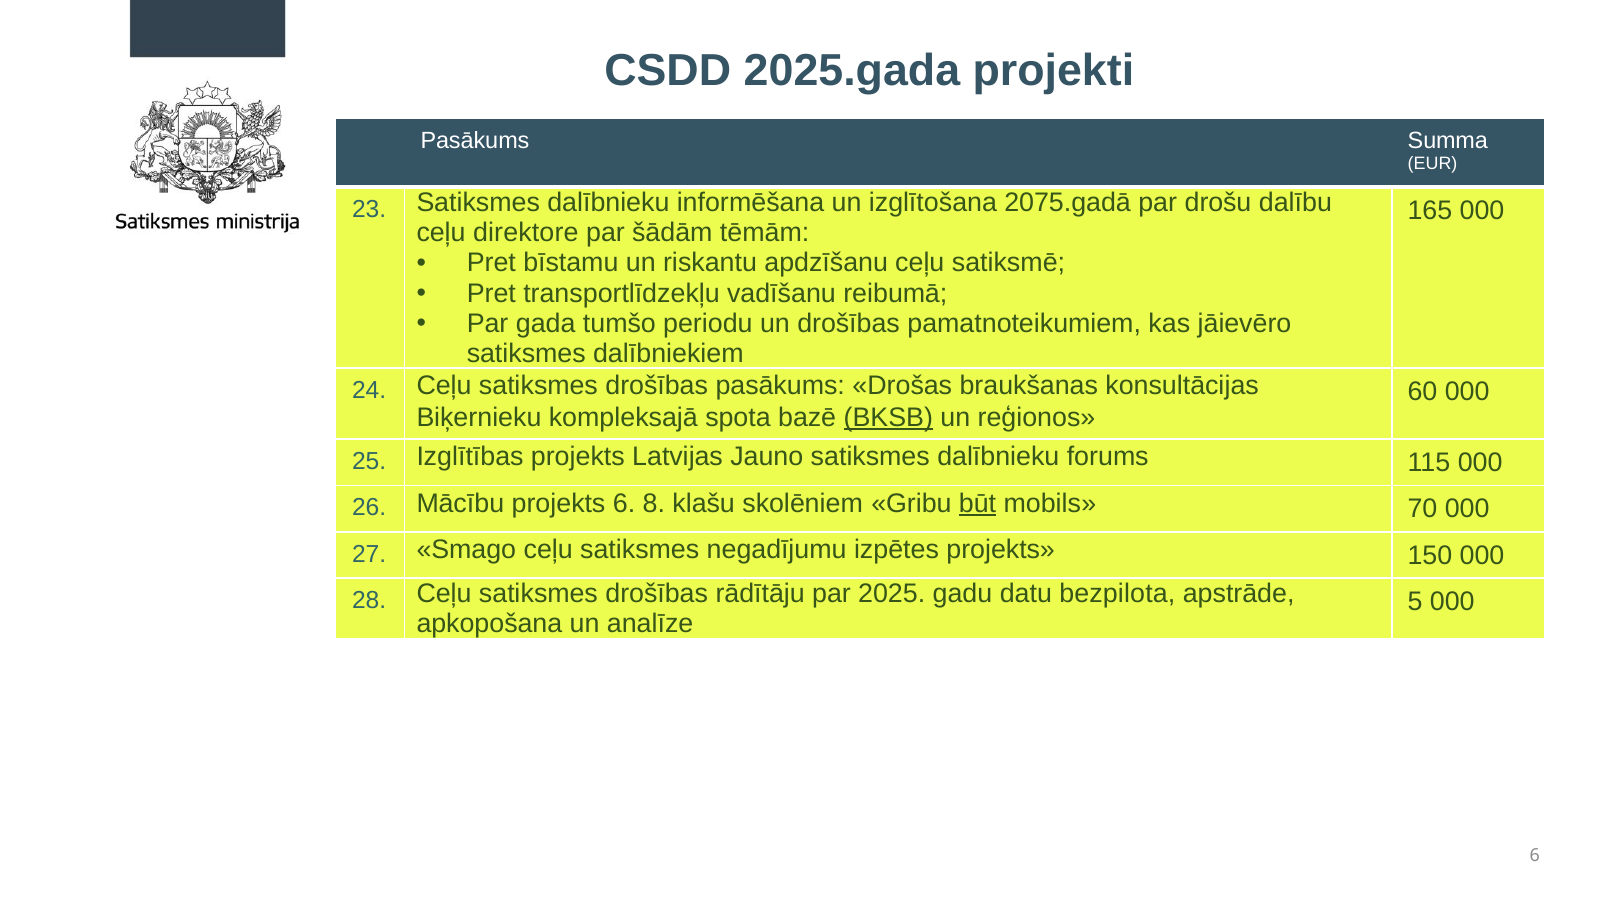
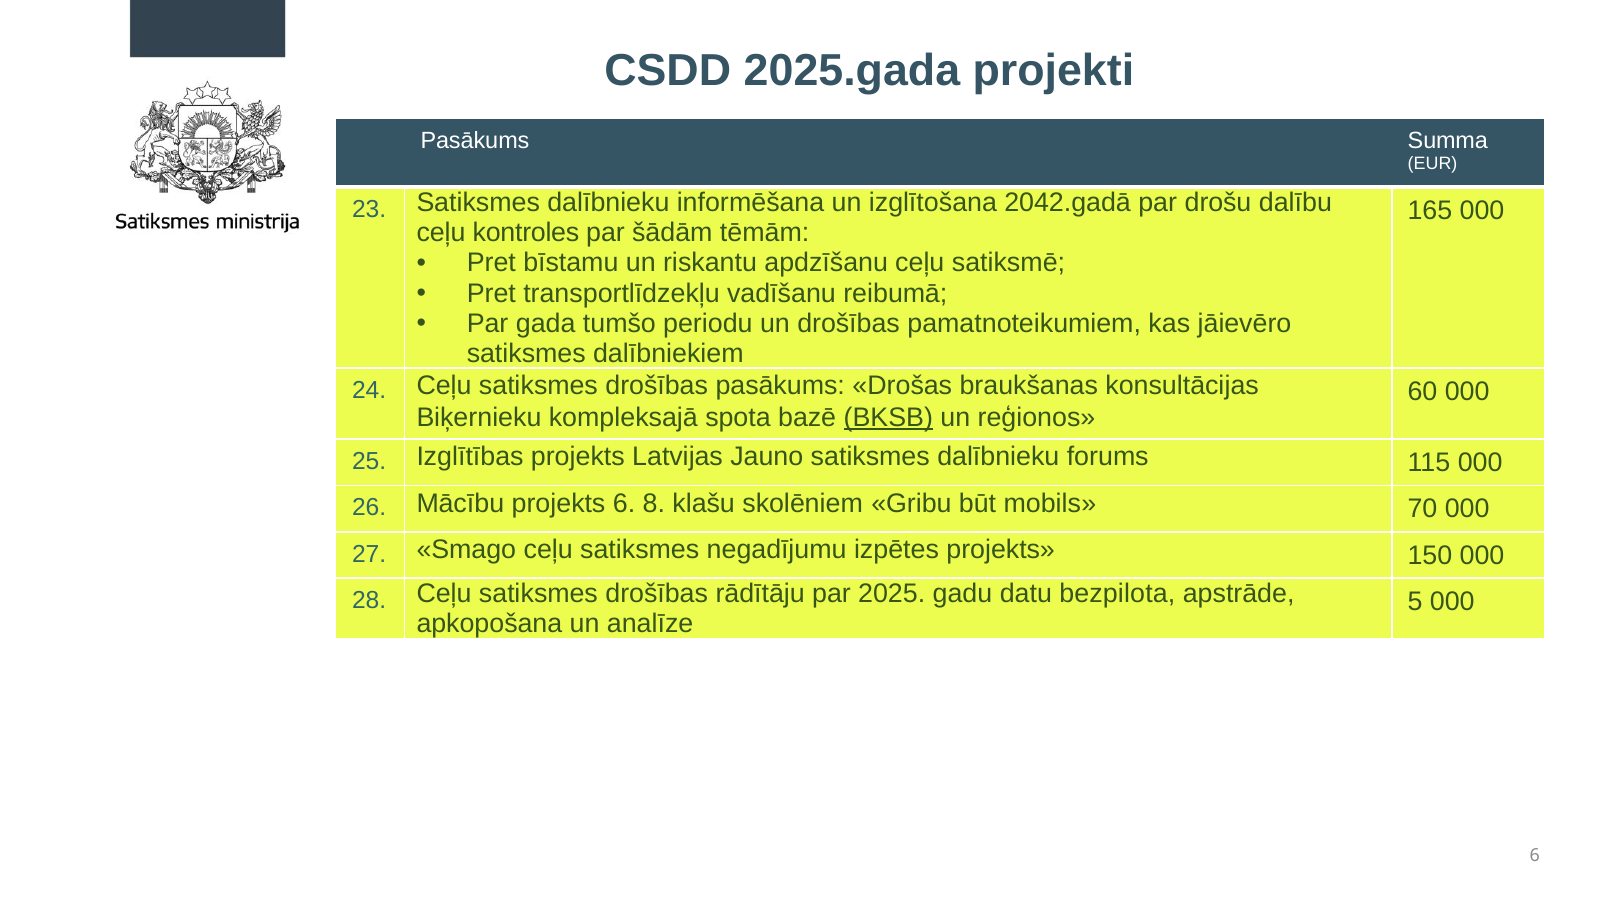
2075.gadā: 2075.gadā -> 2042.gadā
direktore: direktore -> kontroles
būt underline: present -> none
